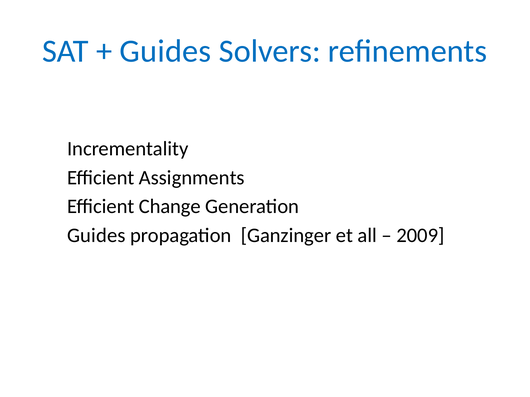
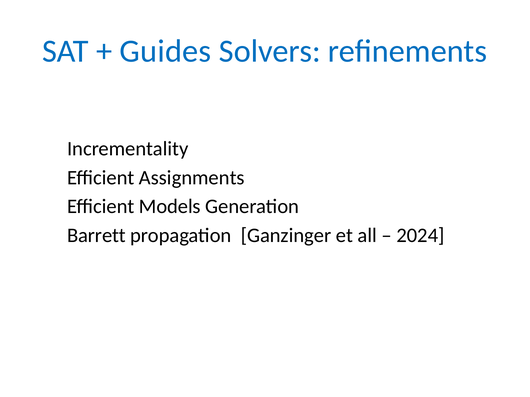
Change: Change -> Models
Guides at (96, 236): Guides -> Barrett
2009: 2009 -> 2024
